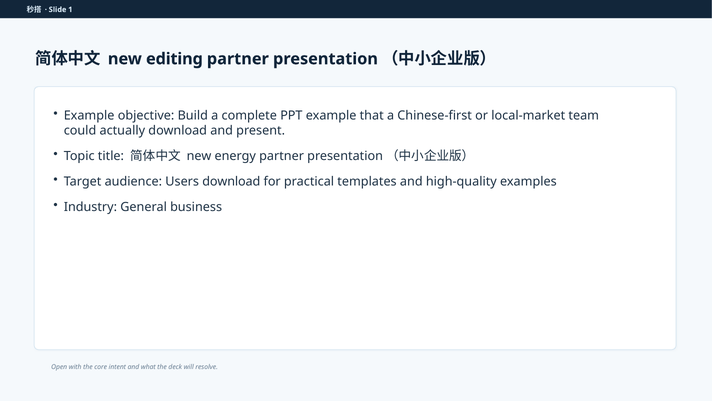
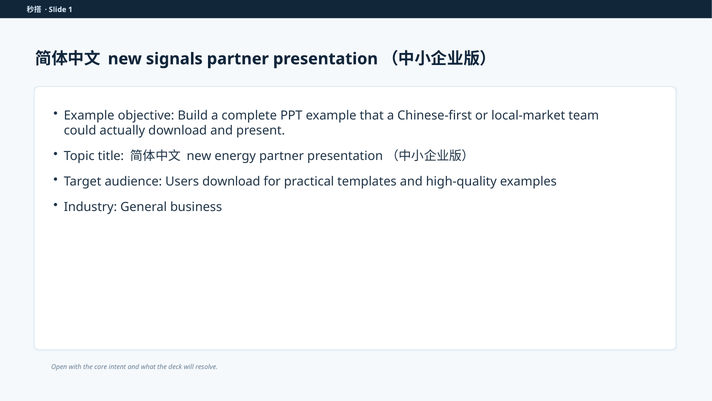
editing: editing -> signals
